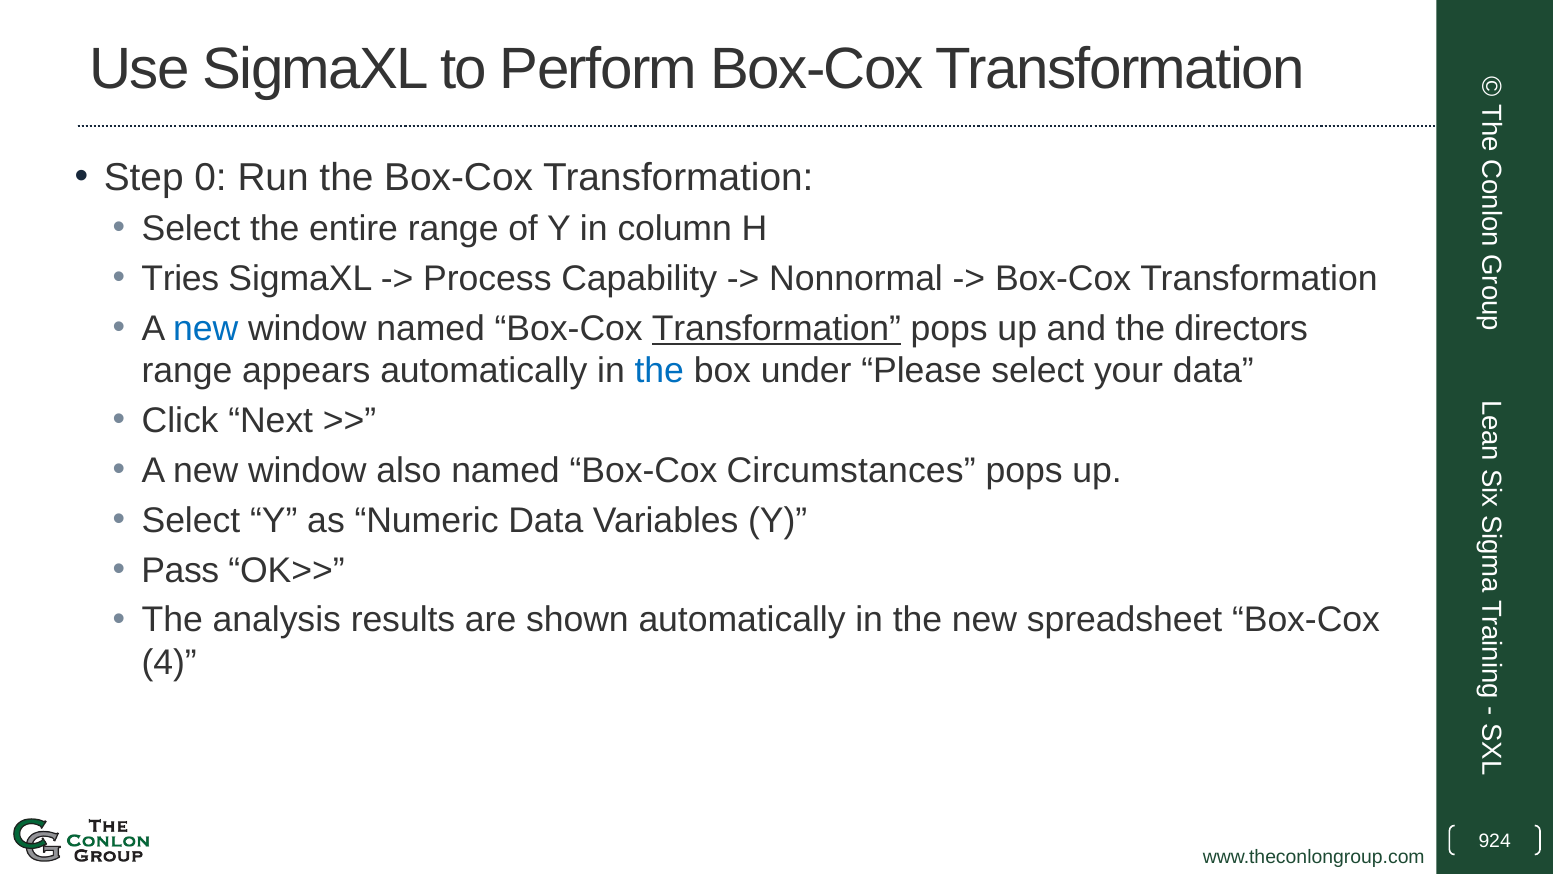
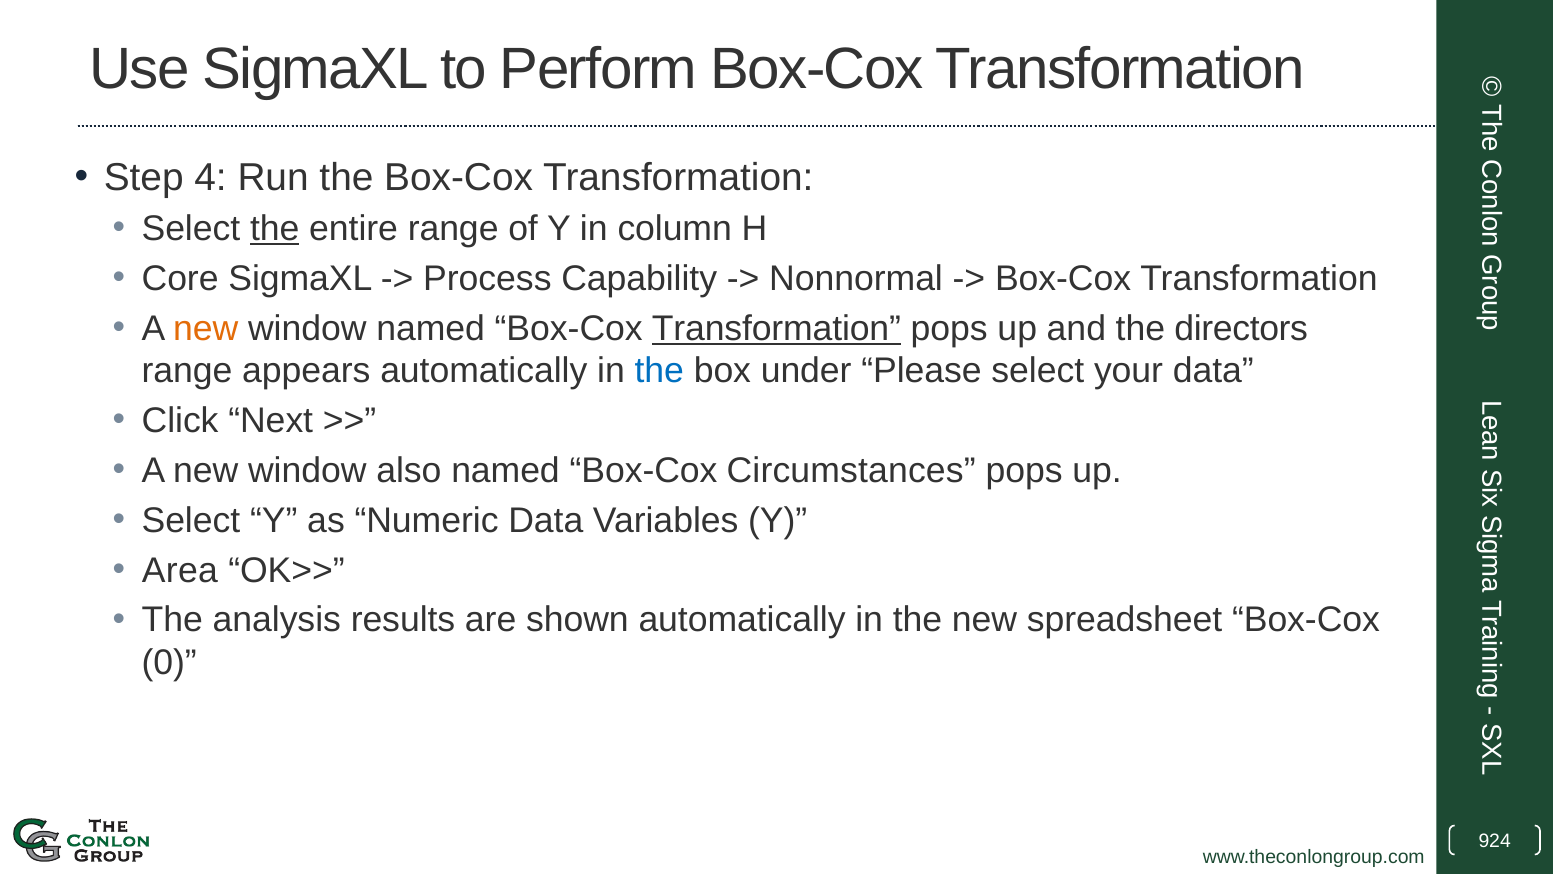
0: 0 -> 4
the at (275, 229) underline: none -> present
Tries: Tries -> Core
new at (206, 328) colour: blue -> orange
Pass: Pass -> Area
4: 4 -> 0
